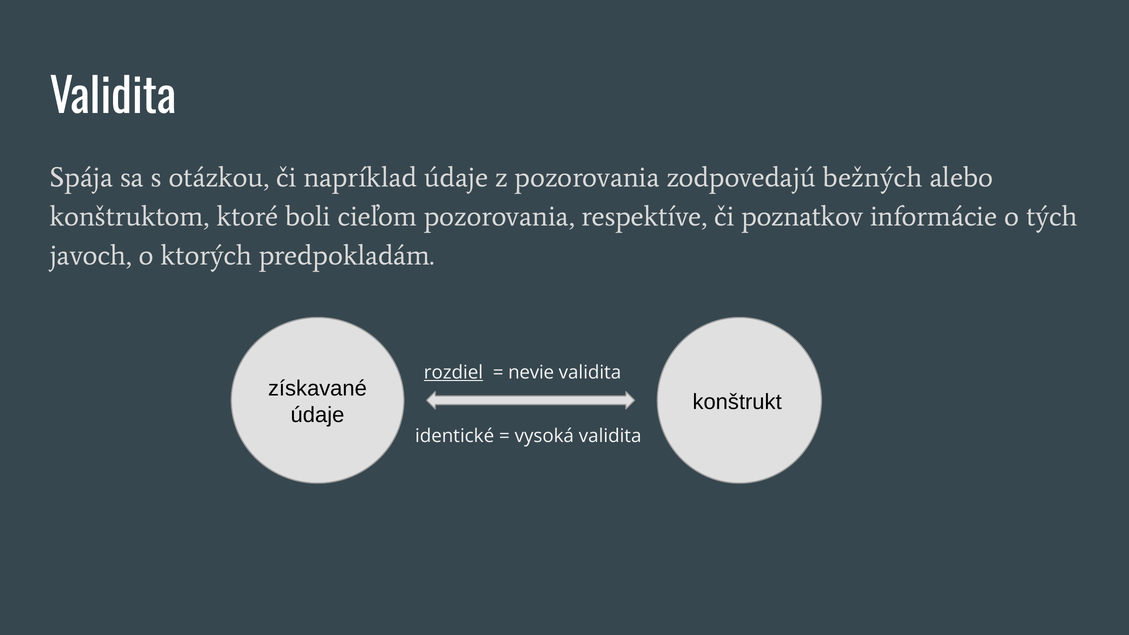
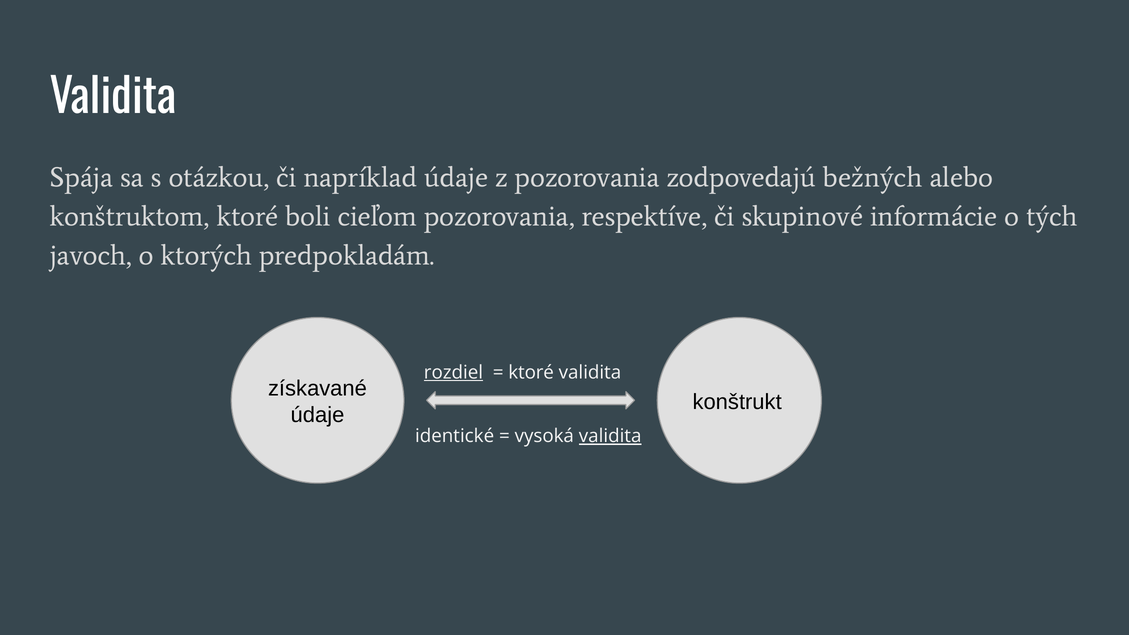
poznatkov: poznatkov -> skupinové
nevie at (531, 372): nevie -> ktoré
validita at (610, 436) underline: none -> present
